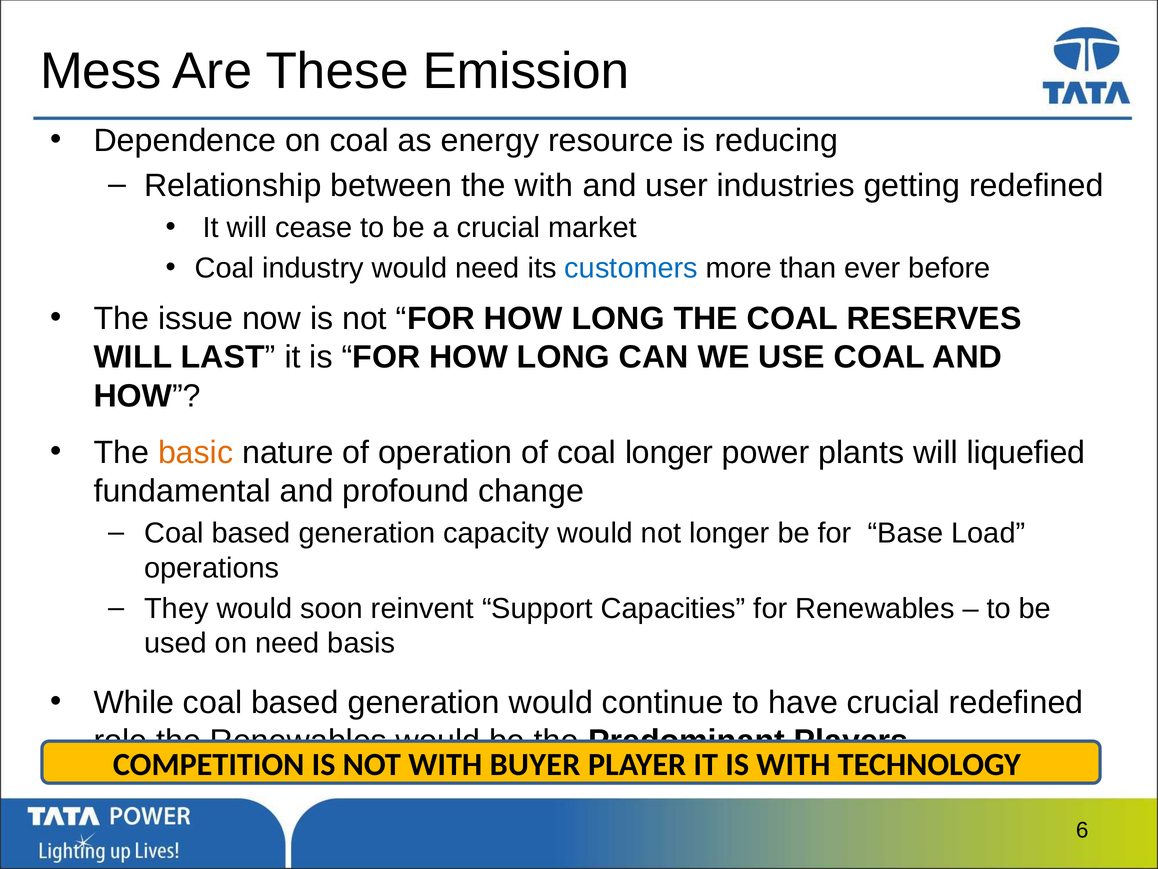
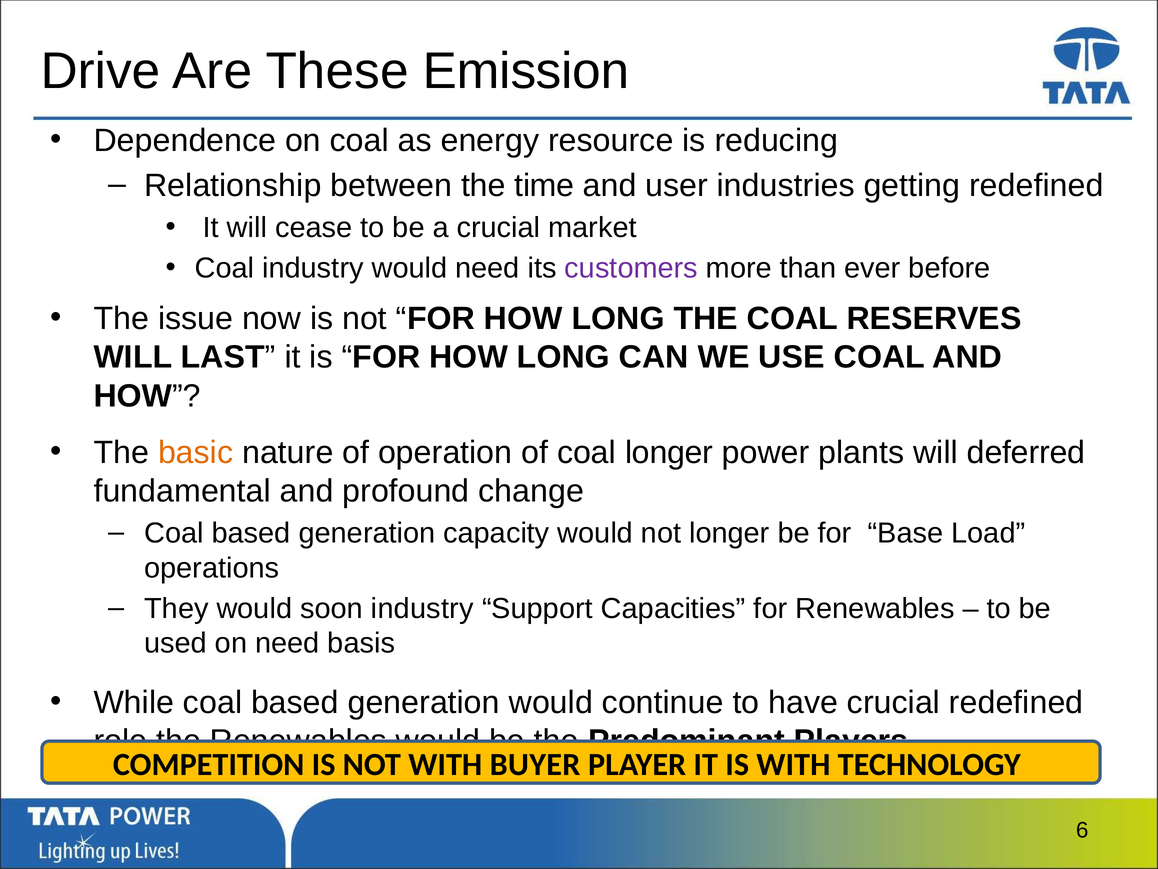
Mess: Mess -> Drive
the with: with -> time
customers colour: blue -> purple
liquefied: liquefied -> deferred
soon reinvent: reinvent -> industry
